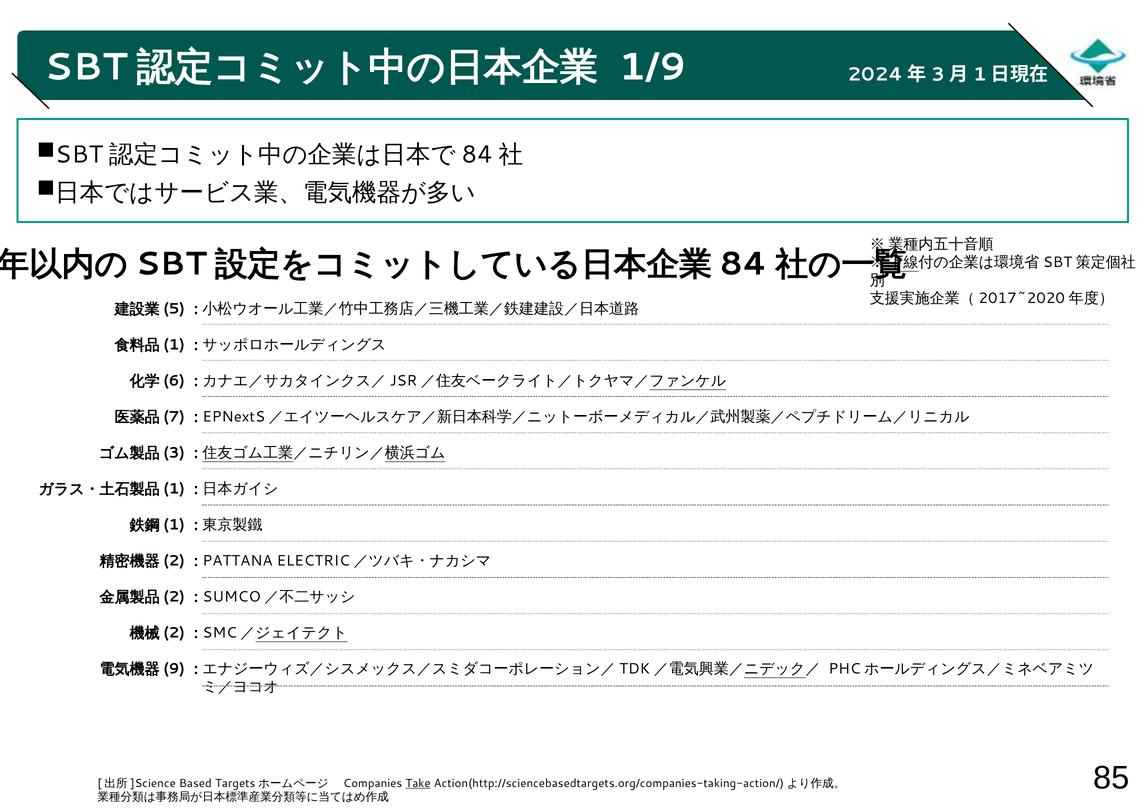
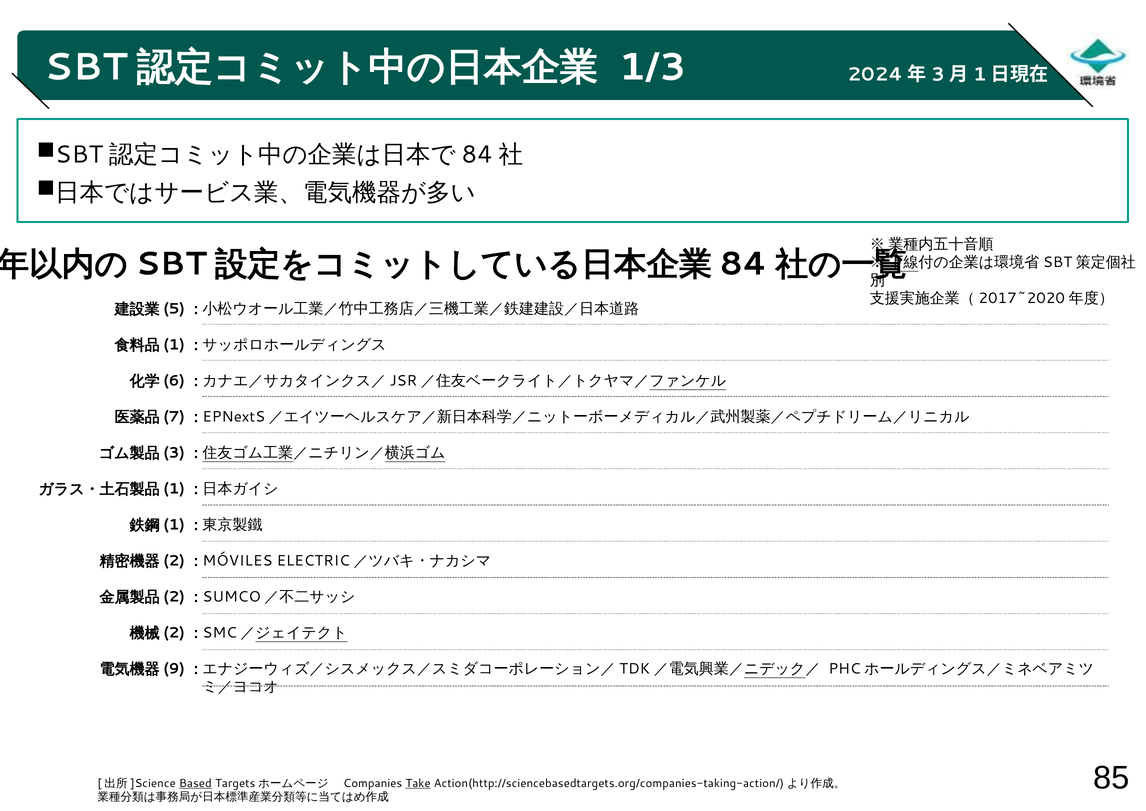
1/9: 1/9 -> 1/3
PATTANA: PATTANA -> MÓVILES
Based underline: none -> present
